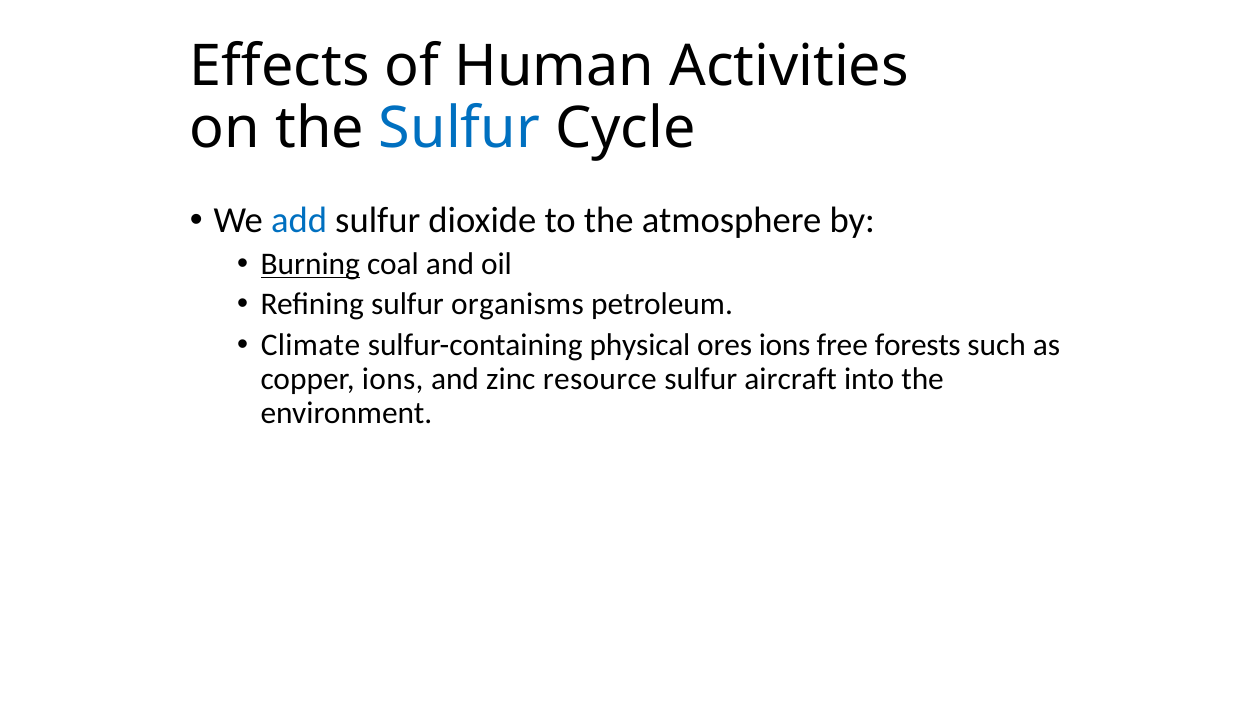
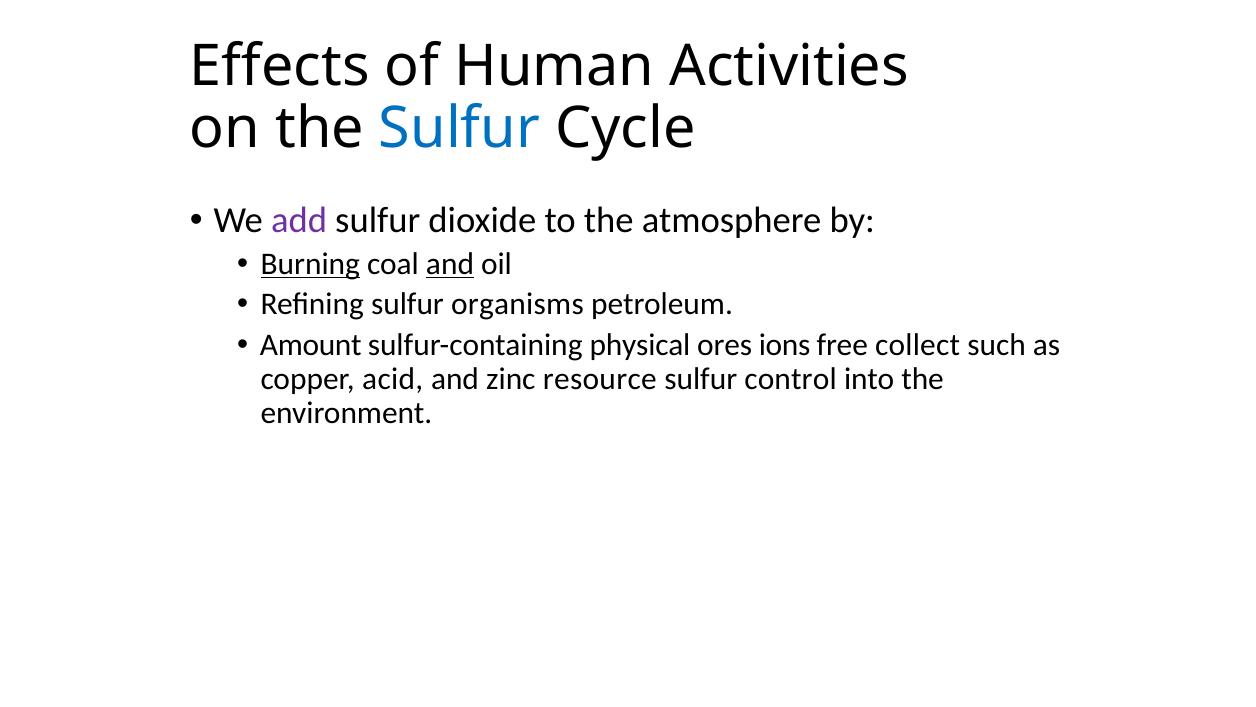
add colour: blue -> purple
and at (450, 264) underline: none -> present
Climate: Climate -> Amount
forests: forests -> collect
copper ions: ions -> acid
aircraft: aircraft -> control
